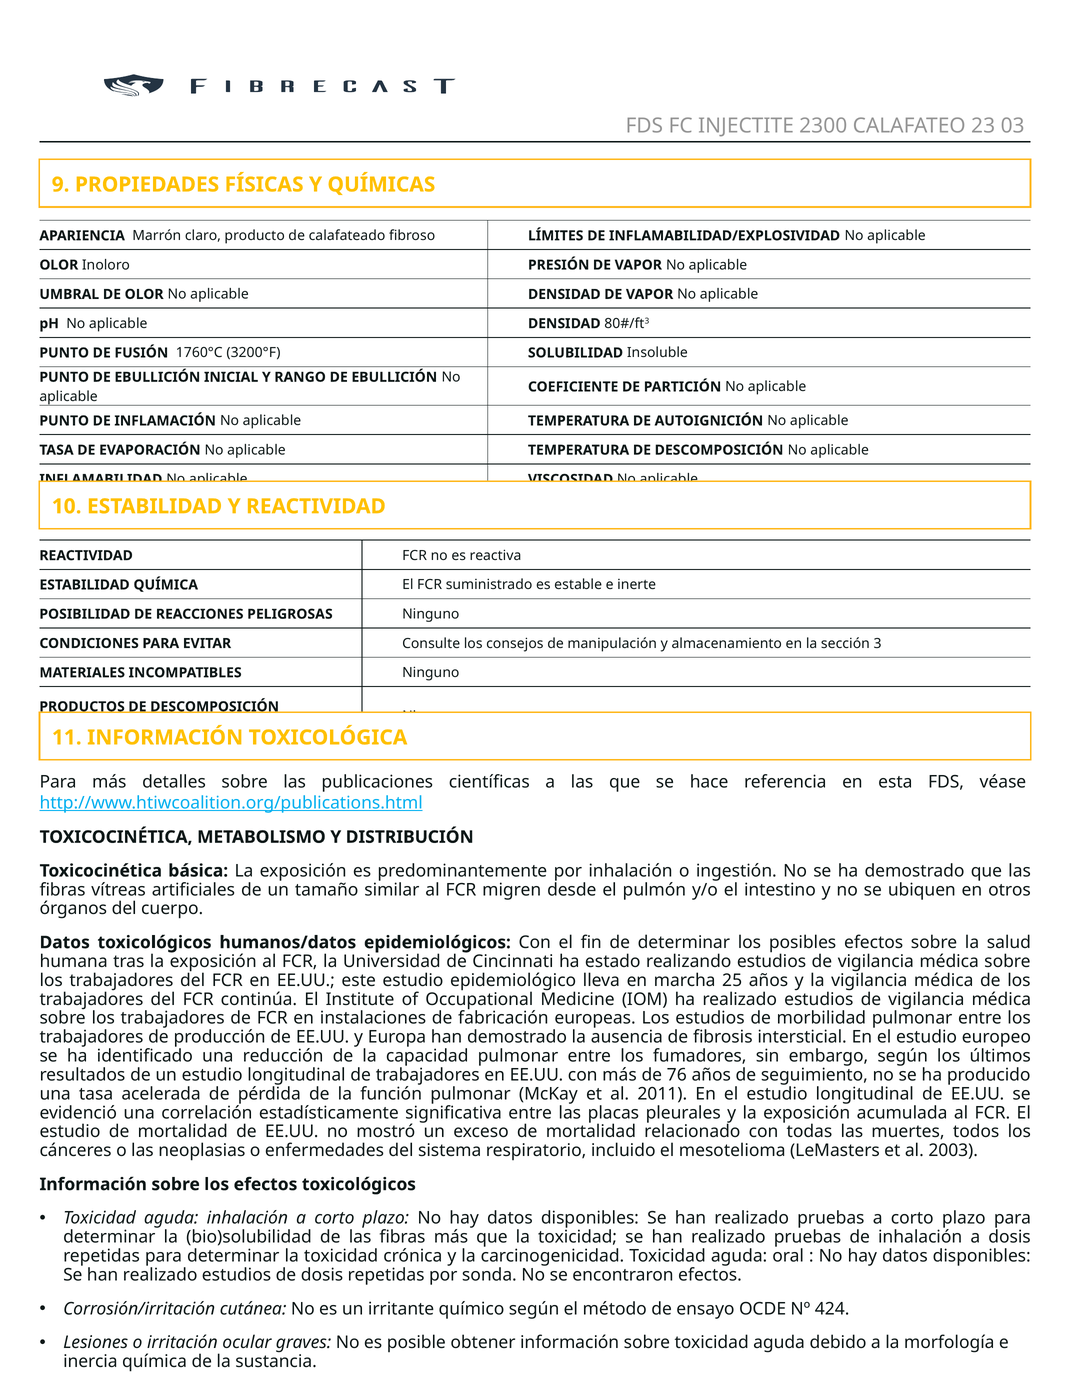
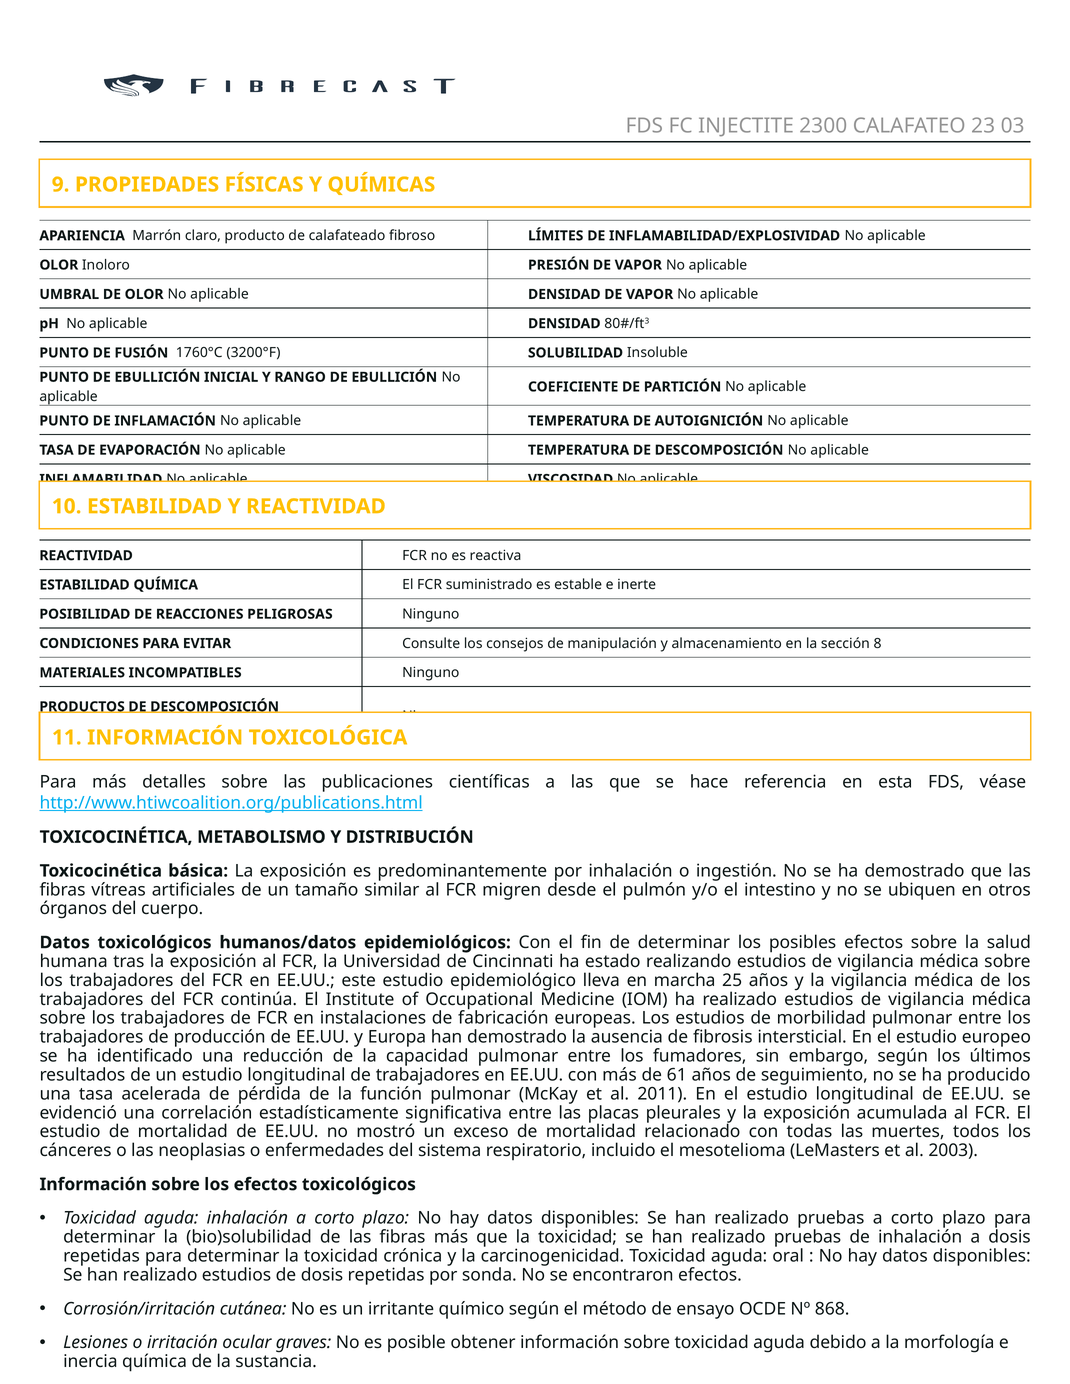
3: 3 -> 8
76: 76 -> 61
424: 424 -> 868
